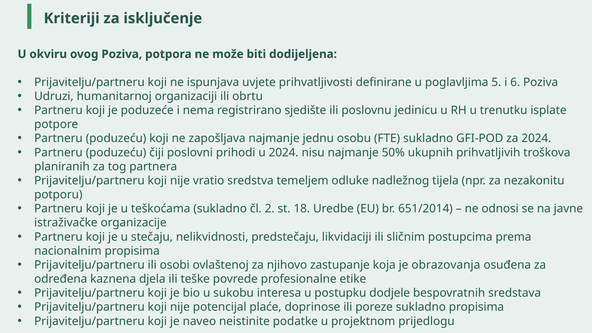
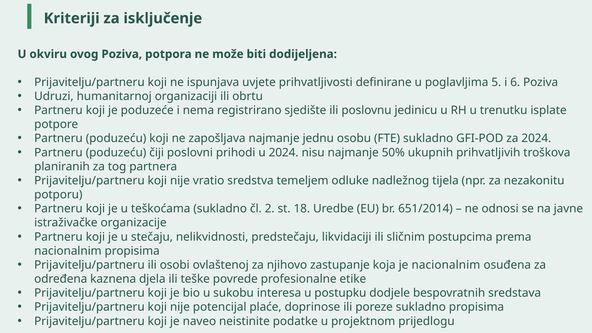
je obrazovanja: obrazovanja -> nacionalnim
